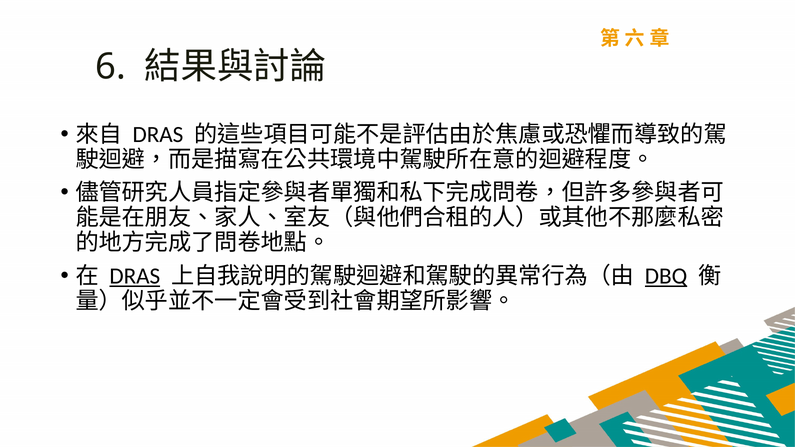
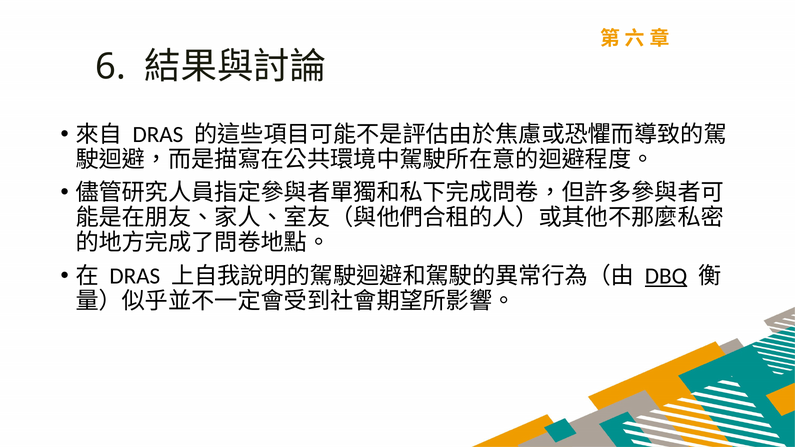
DRAS at (135, 276) underline: present -> none
